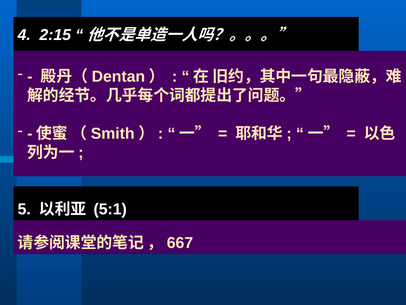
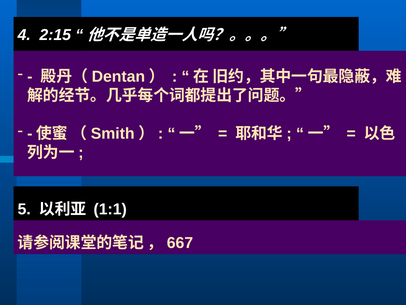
5:1: 5:1 -> 1:1
